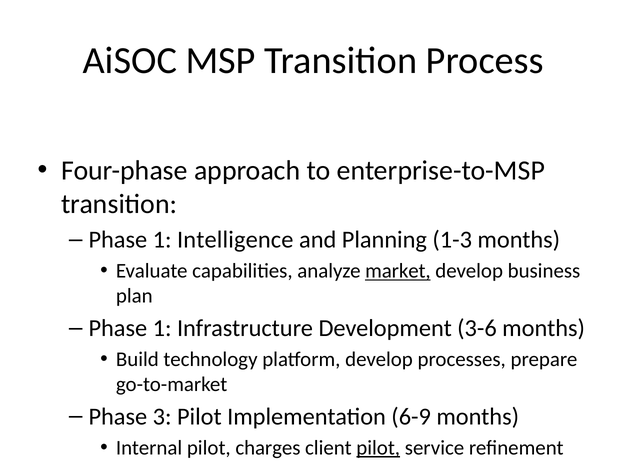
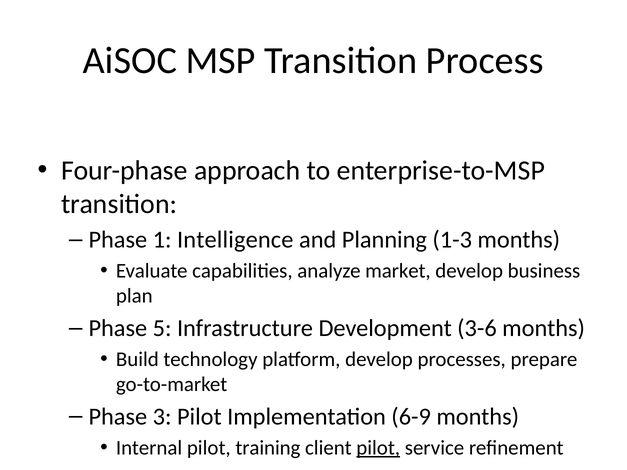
market underline: present -> none
1 at (162, 329): 1 -> 5
charges: charges -> training
